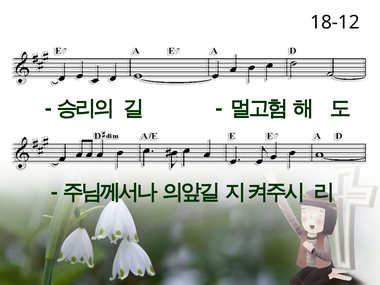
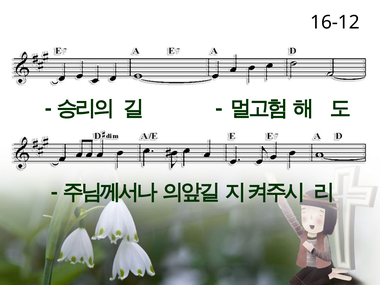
18-12: 18-12 -> 16-12
